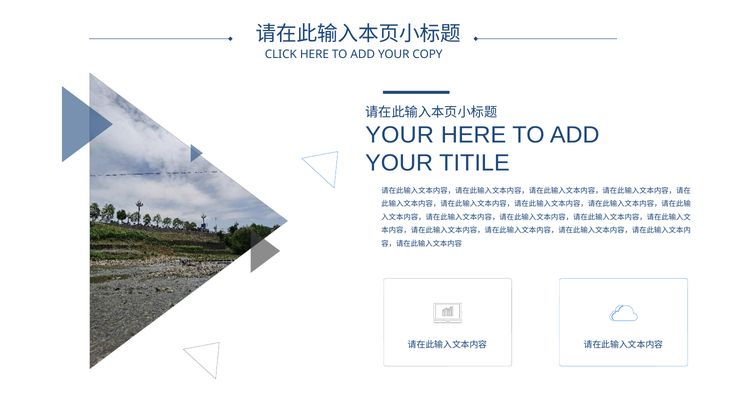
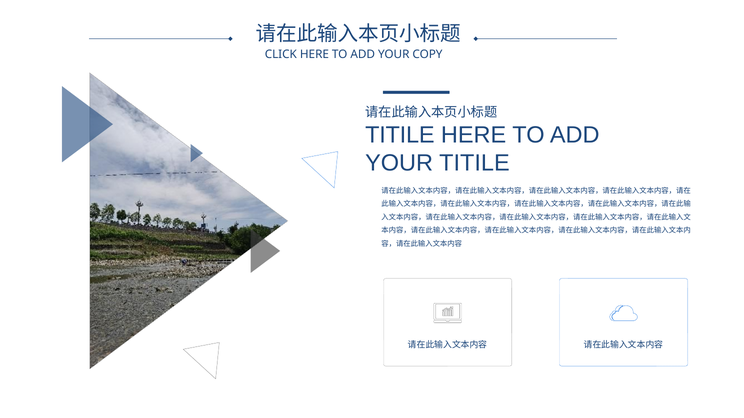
YOUR at (400, 135): YOUR -> TITILE
